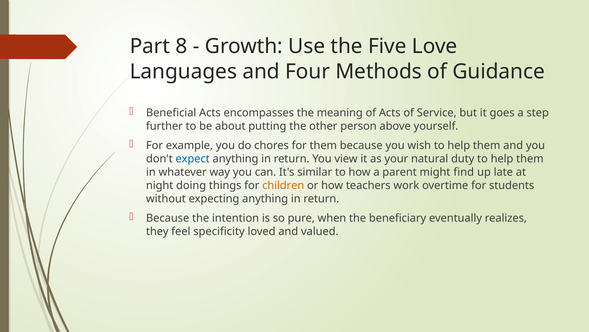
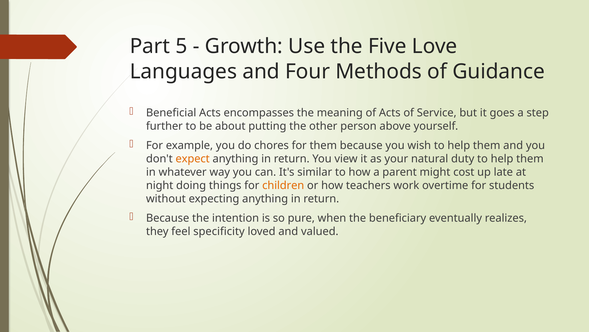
8: 8 -> 5
expect colour: blue -> orange
find: find -> cost
